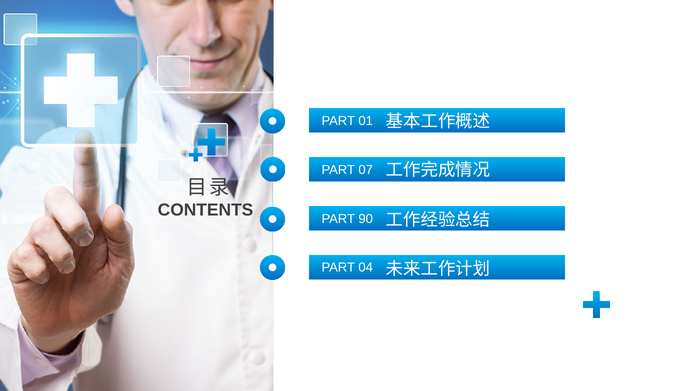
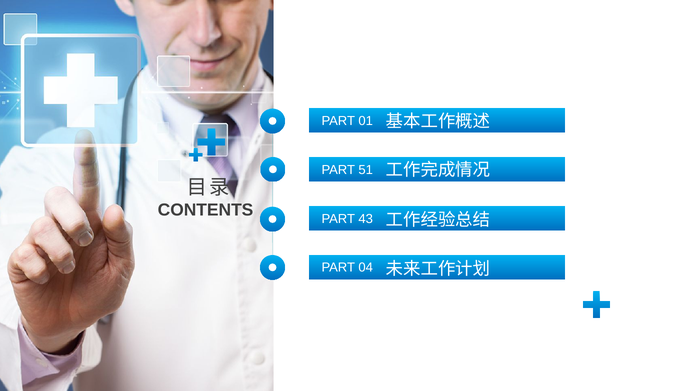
07: 07 -> 51
90: 90 -> 43
